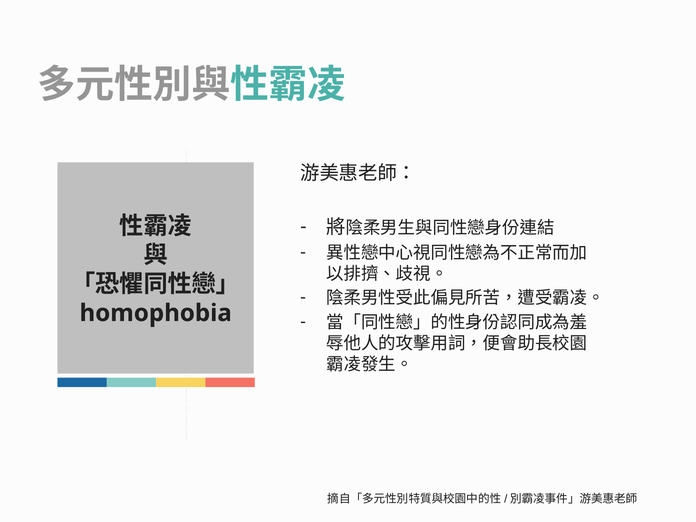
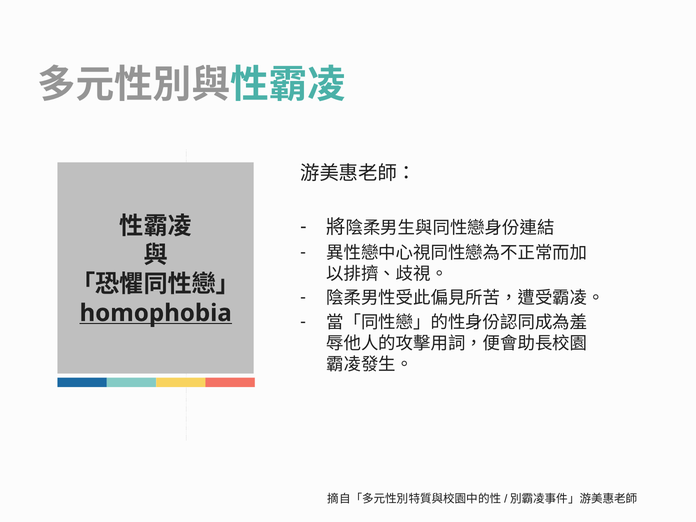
homophobia underline: none -> present
